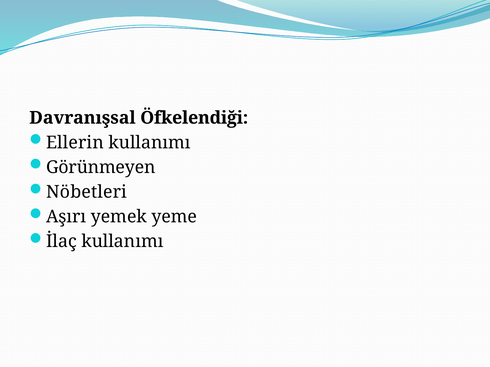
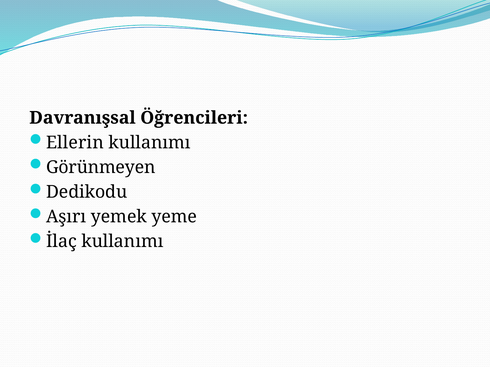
Öfkelendiği: Öfkelendiği -> Öğrencileri
Nöbetleri: Nöbetleri -> Dedikodu
